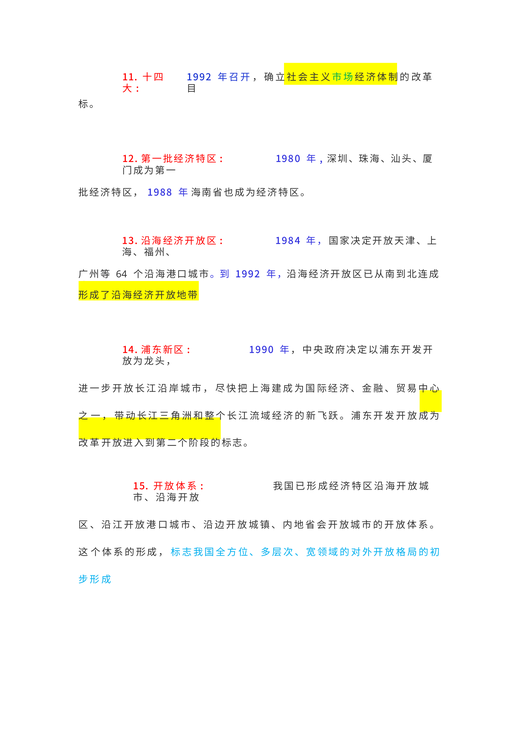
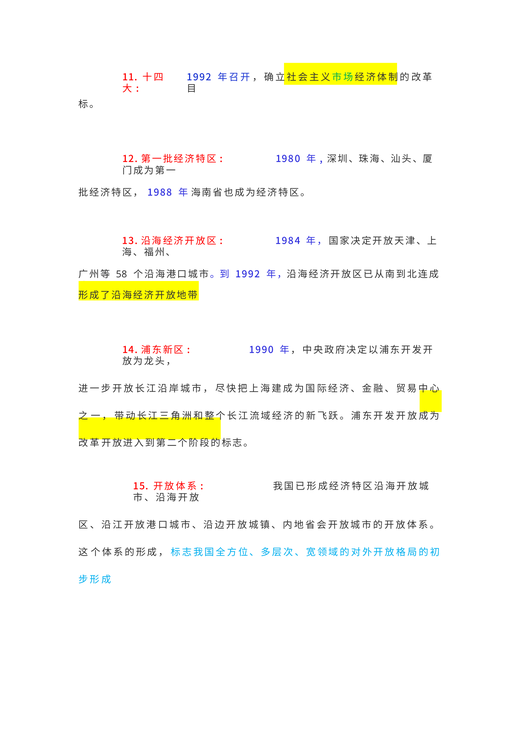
64: 64 -> 58
